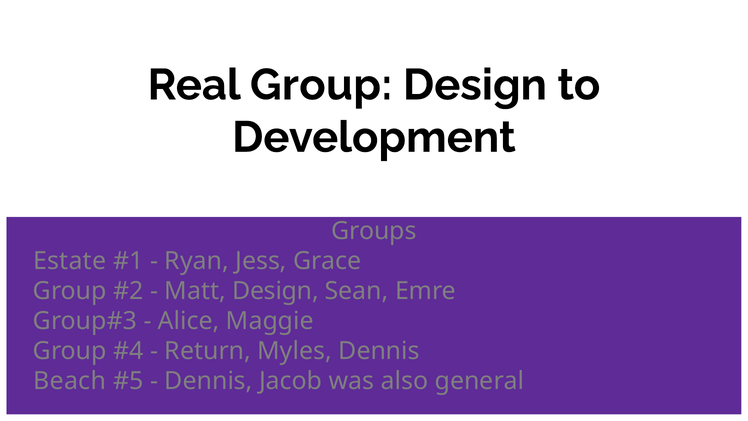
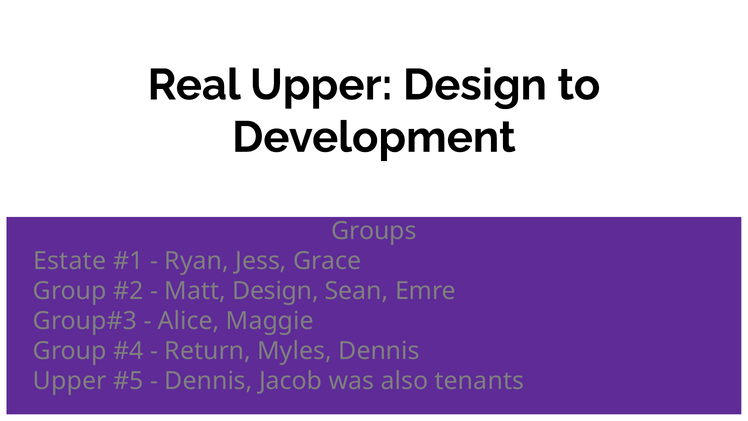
Real Group: Group -> Upper
Beach at (70, 381): Beach -> Upper
general: general -> tenants
